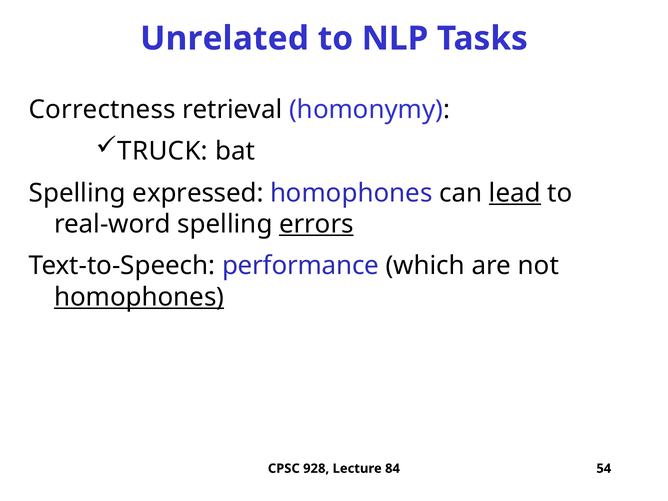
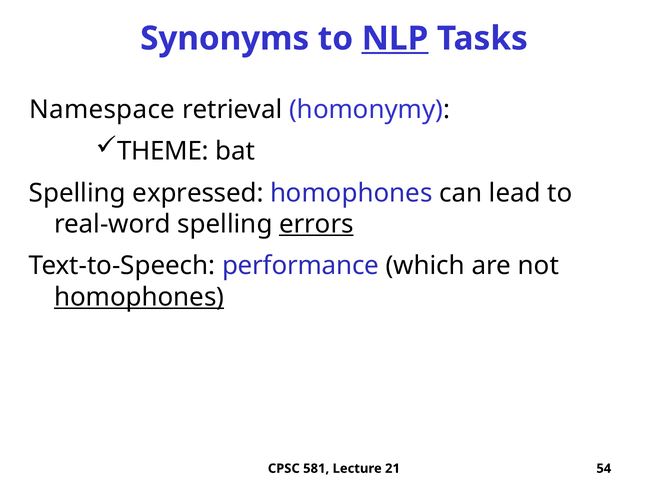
Unrelated: Unrelated -> Synonyms
NLP underline: none -> present
Correctness: Correctness -> Namespace
TRUCK: TRUCK -> THEME
lead underline: present -> none
928: 928 -> 581
84: 84 -> 21
